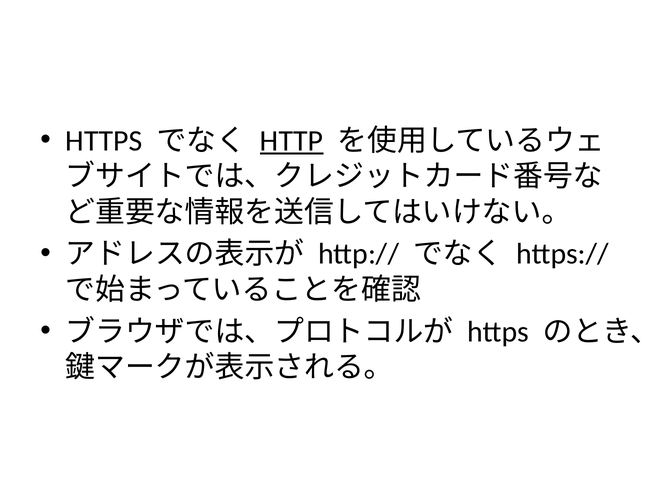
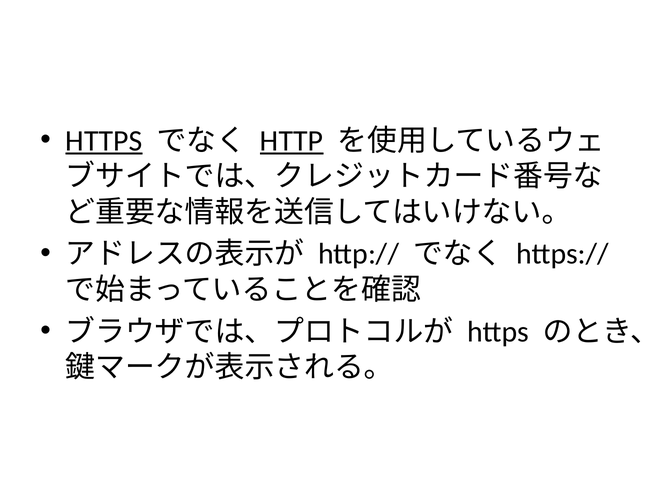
HTTPS at (104, 141) underline: none -> present
